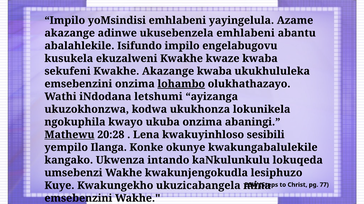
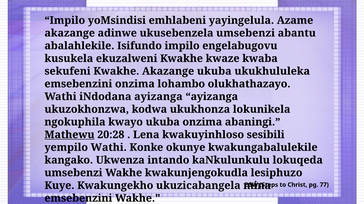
ukusebenzela emhlabeni: emhlabeni -> umsebenzi
Akazange kwaba: kwaba -> ukuba
lohambo underline: present -> none
iNdodana letshumi: letshumi -> ayizanga
yempilo Ilanga: Ilanga -> Wathi
